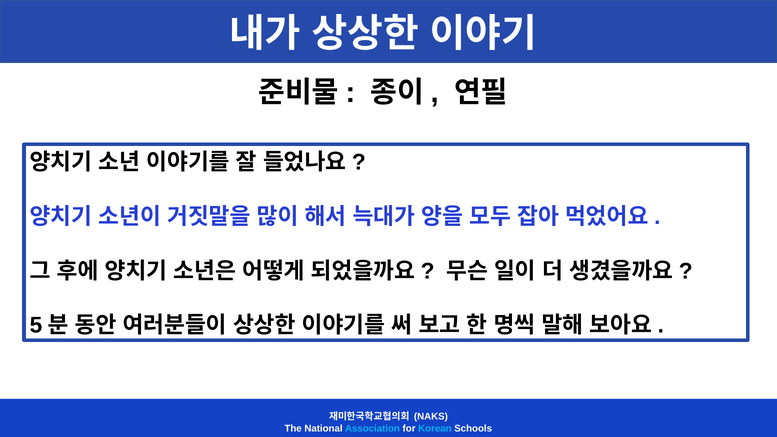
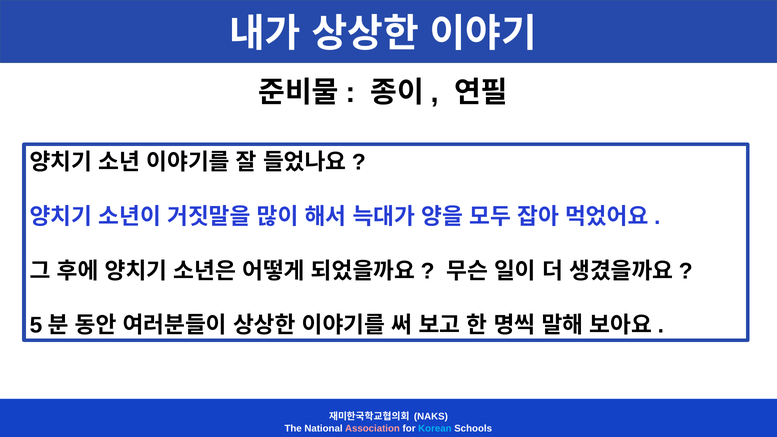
Association colour: light blue -> pink
